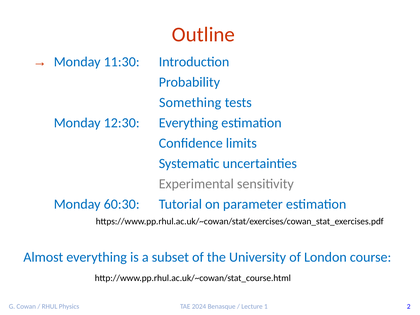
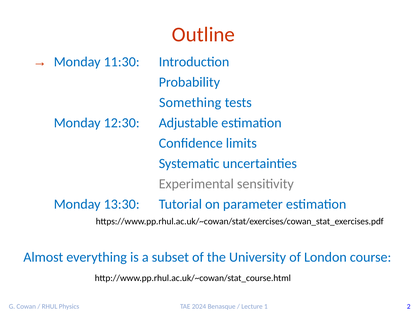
12:30 Everything: Everything -> Adjustable
60:30: 60:30 -> 13:30
